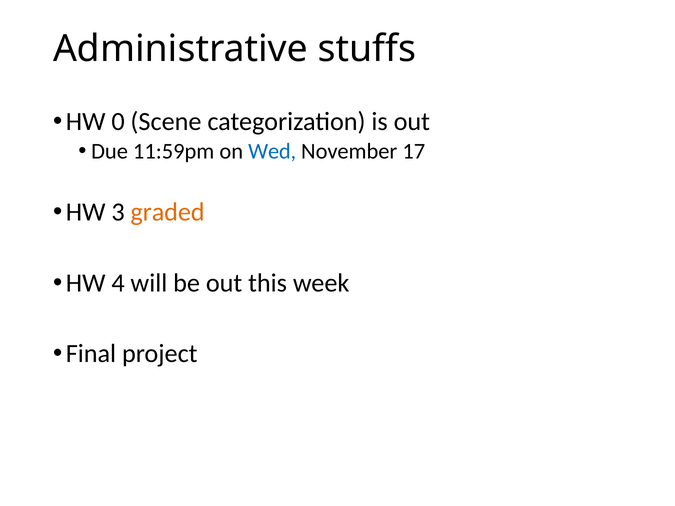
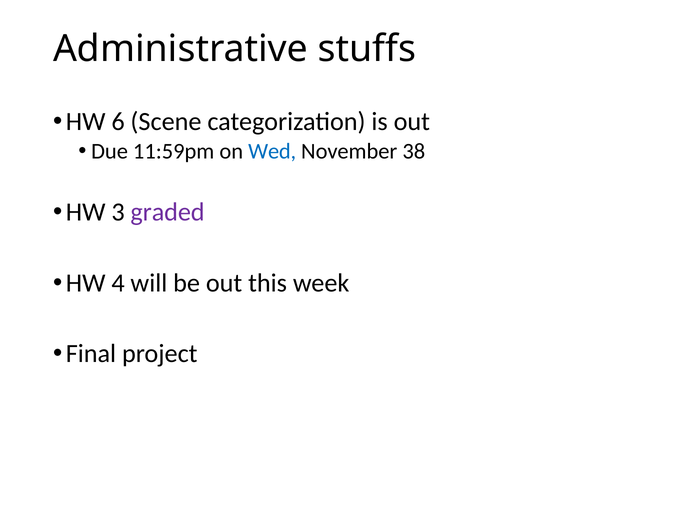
0: 0 -> 6
17: 17 -> 38
graded colour: orange -> purple
